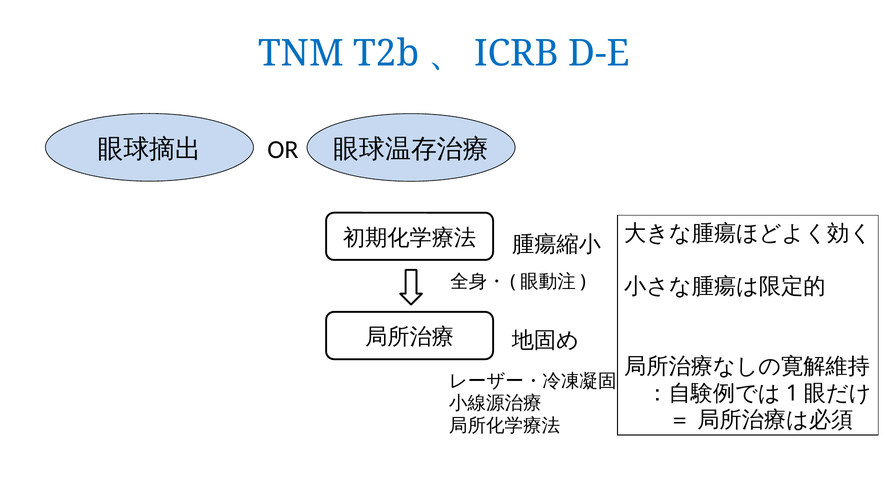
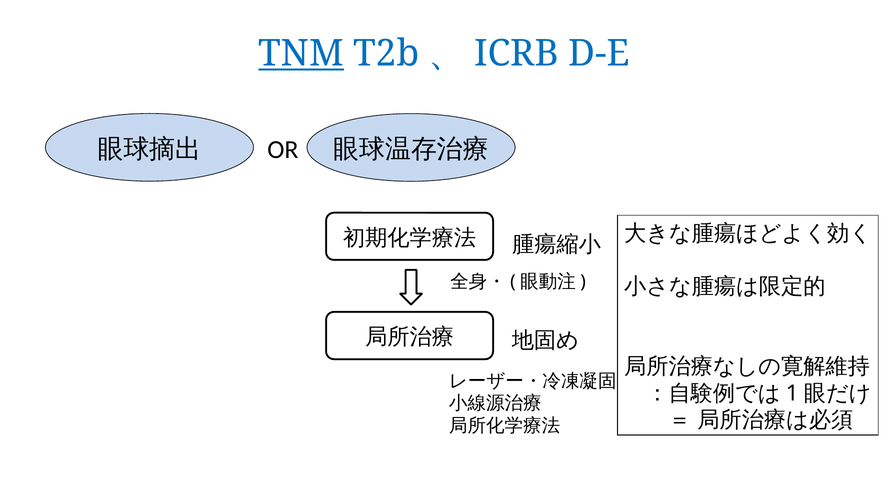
TNM underline: none -> present
